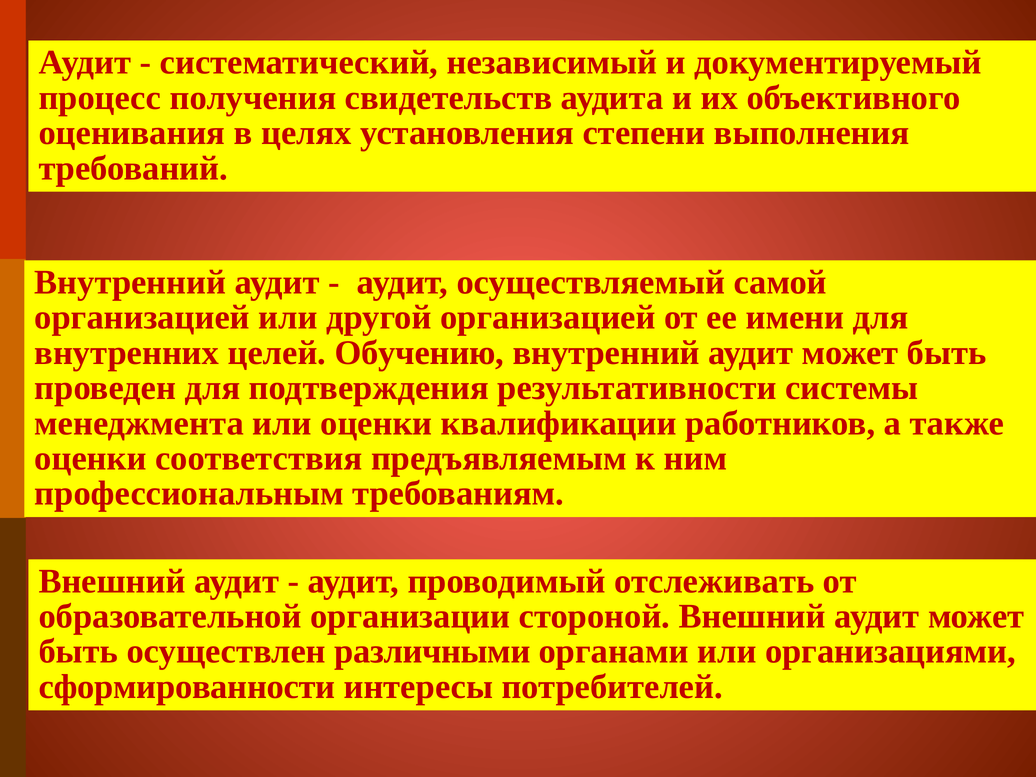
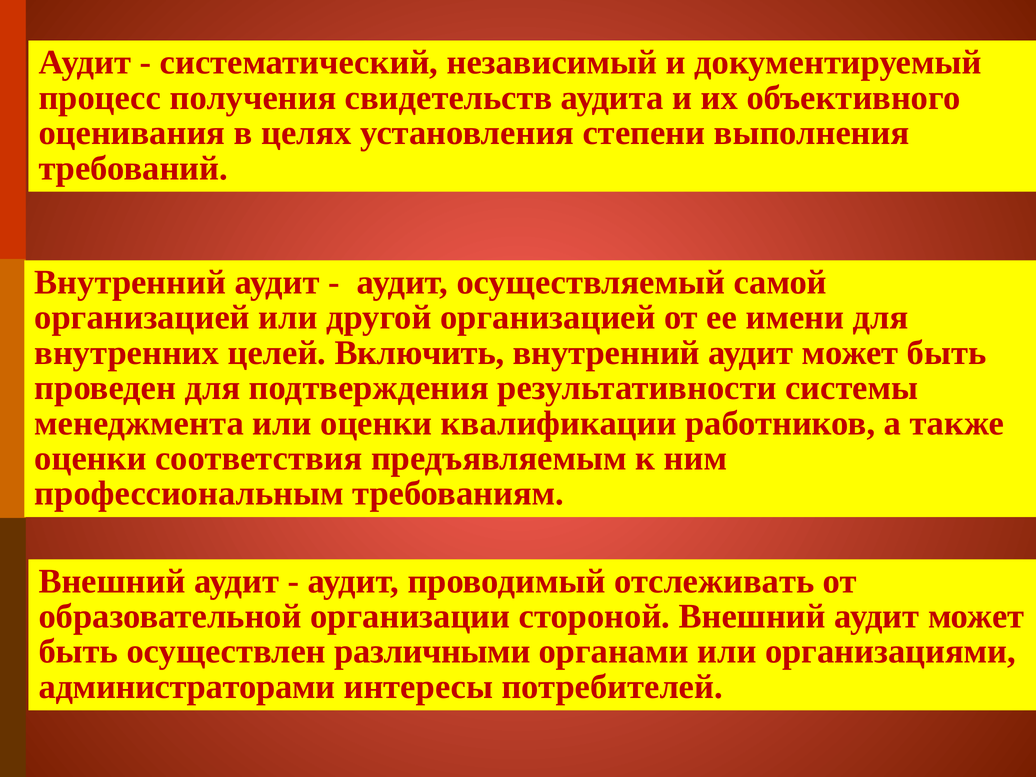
Обучению: Обучению -> Включить
сформированности: сформированности -> администраторами
